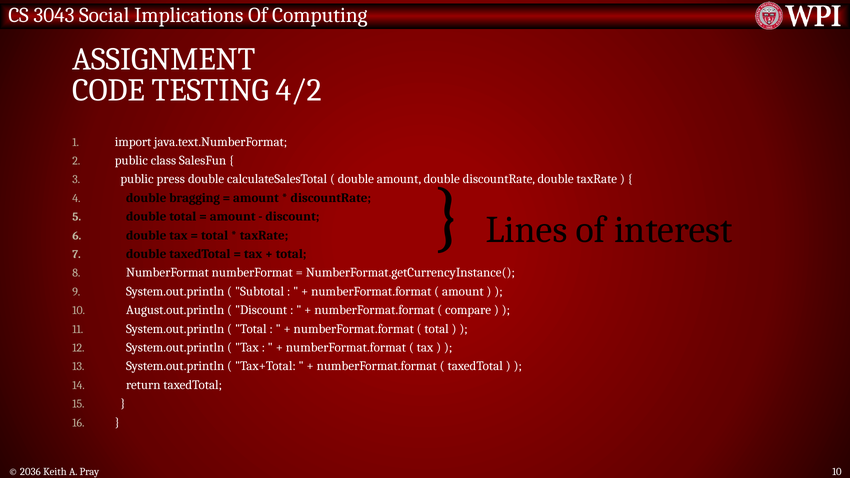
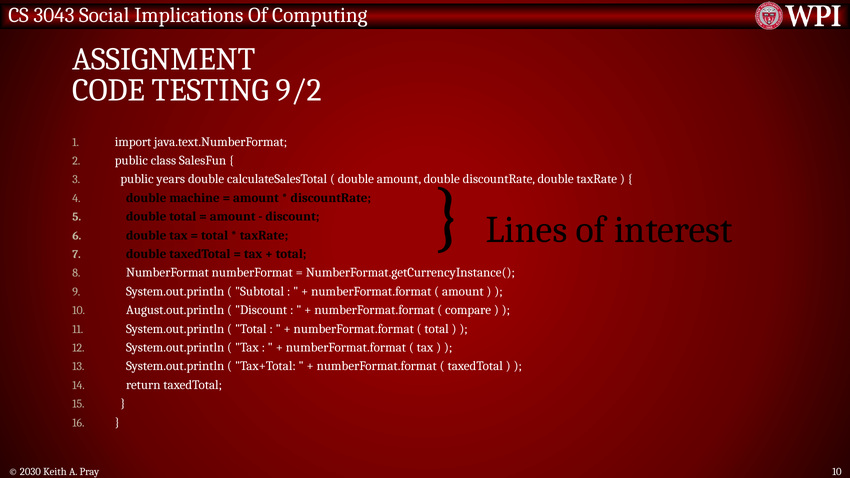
4/2: 4/2 -> 9/2
press: press -> years
bragging: bragging -> machine
2036: 2036 -> 2030
